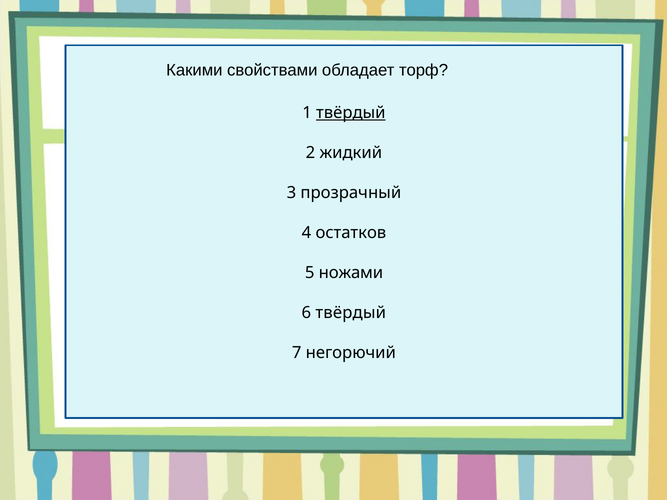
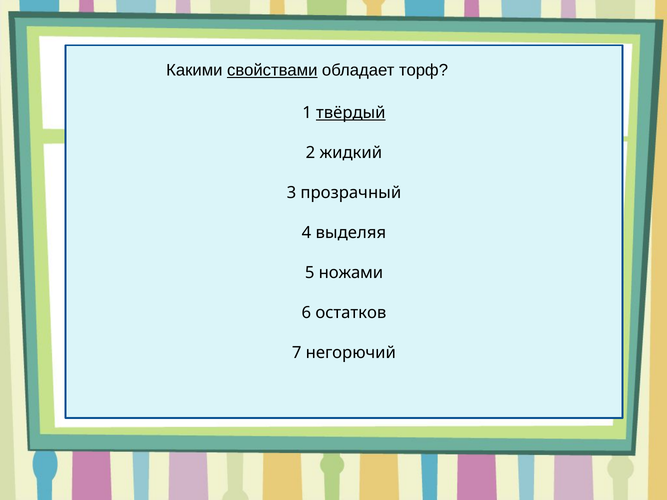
свойствами underline: none -> present
остатков: остатков -> выделяя
6 твёрдый: твёрдый -> остатков
